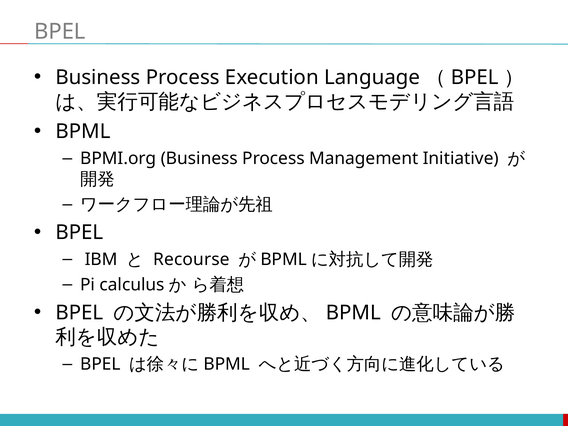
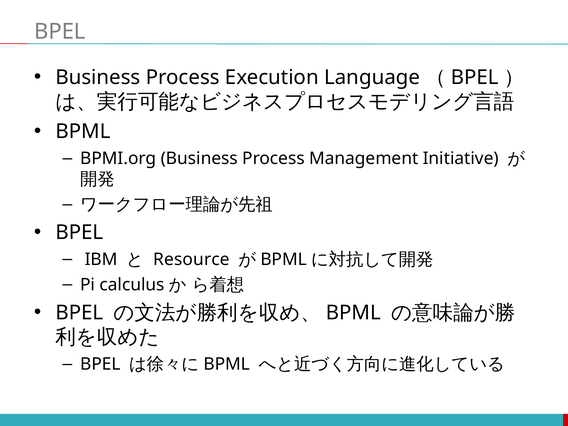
Recourse: Recourse -> Resource
